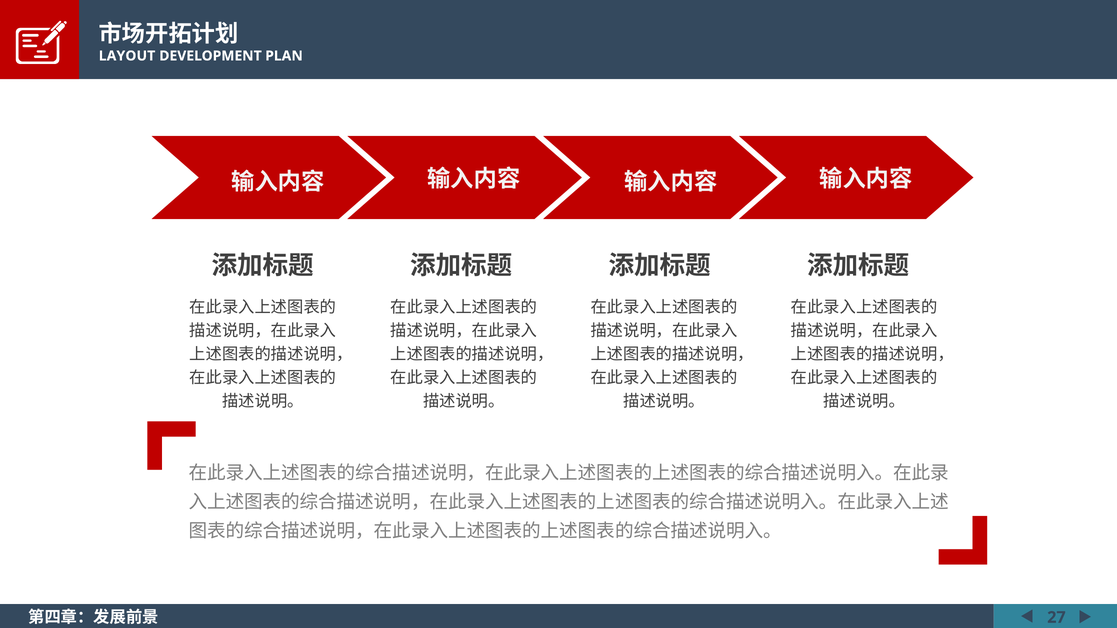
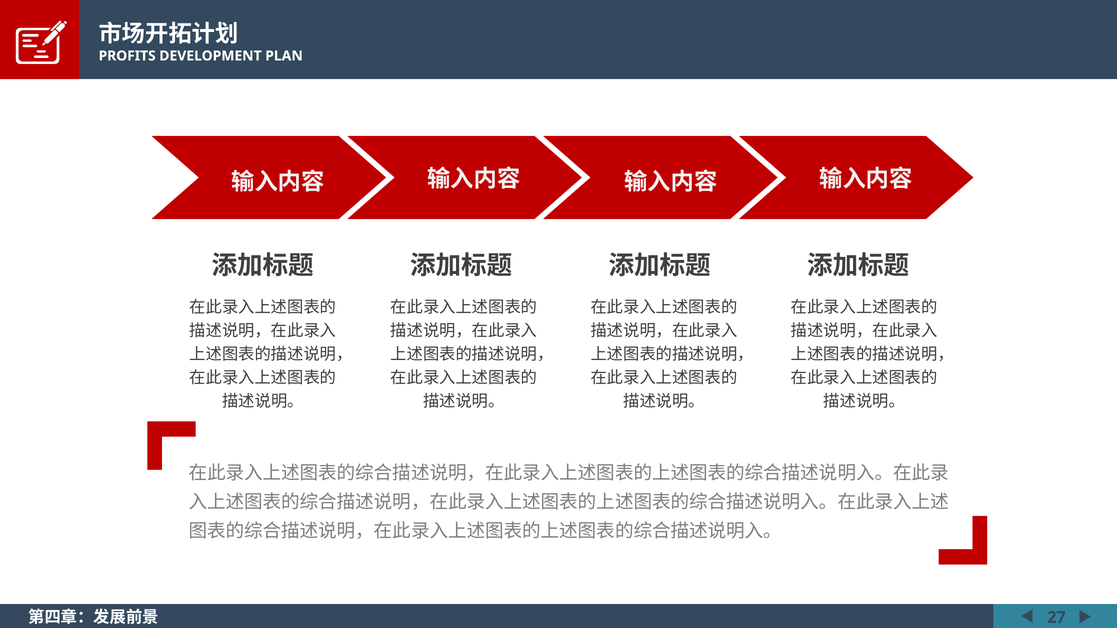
LAYOUT: LAYOUT -> PROFITS
